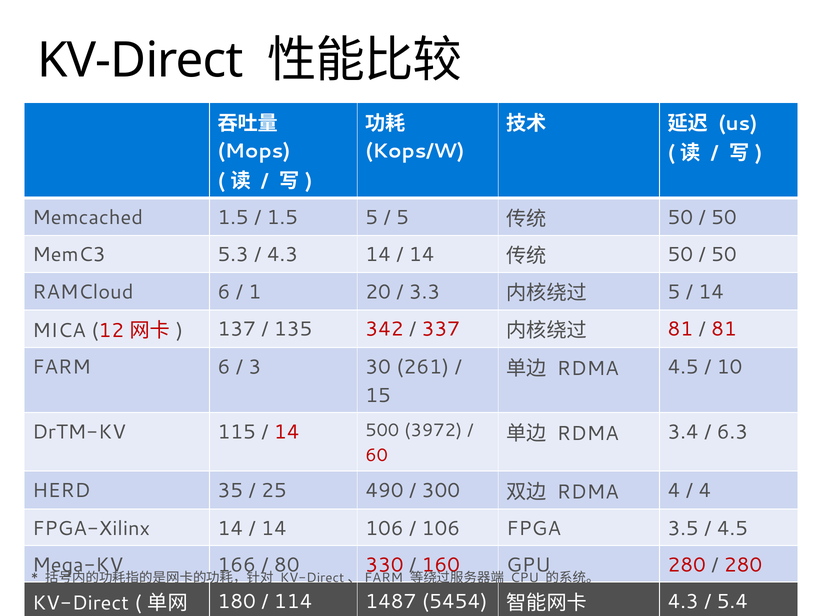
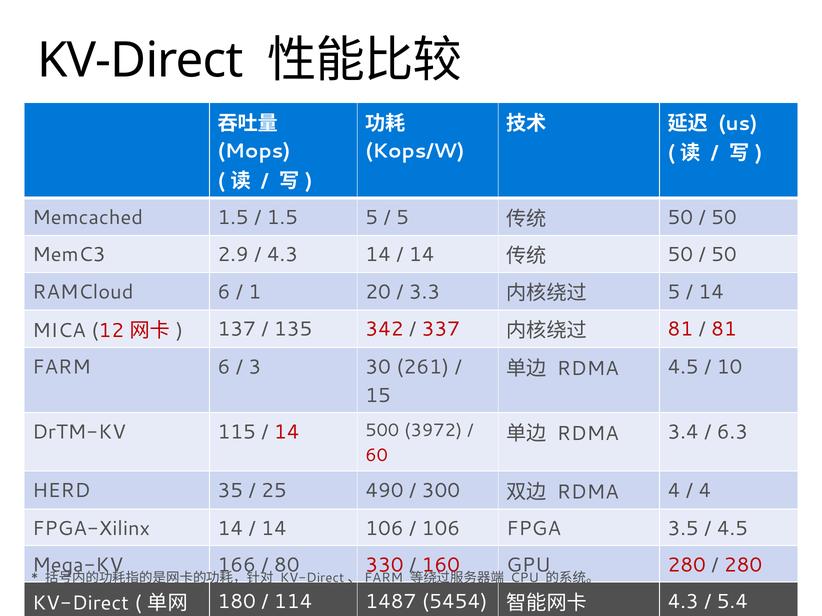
5.3: 5.3 -> 2.9
